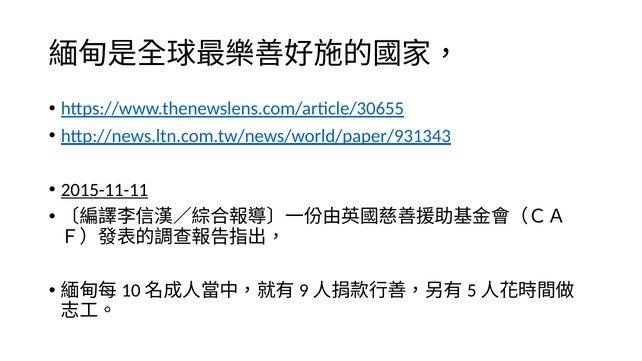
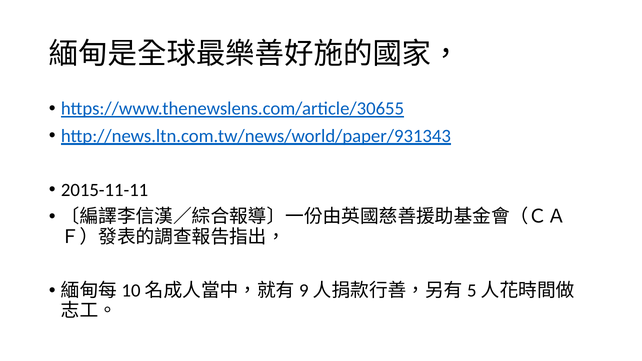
2015-11-11 underline: present -> none
